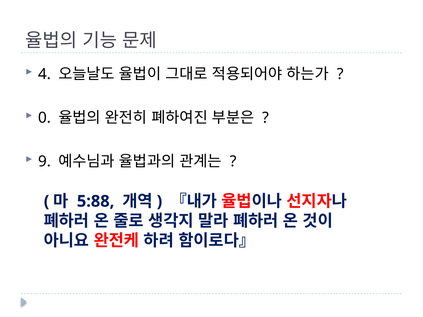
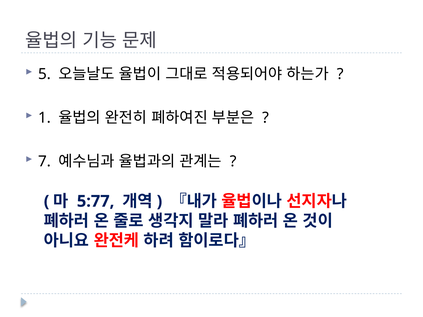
4: 4 -> 5
0: 0 -> 1
9: 9 -> 7
5:88: 5:88 -> 5:77
